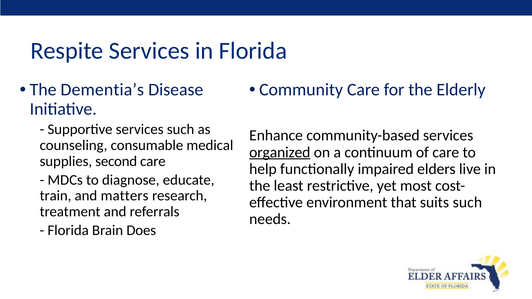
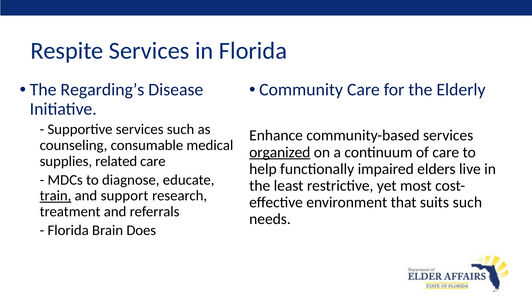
Dementia’s: Dementia’s -> Regarding’s
second: second -> related
train underline: none -> present
matters: matters -> support
